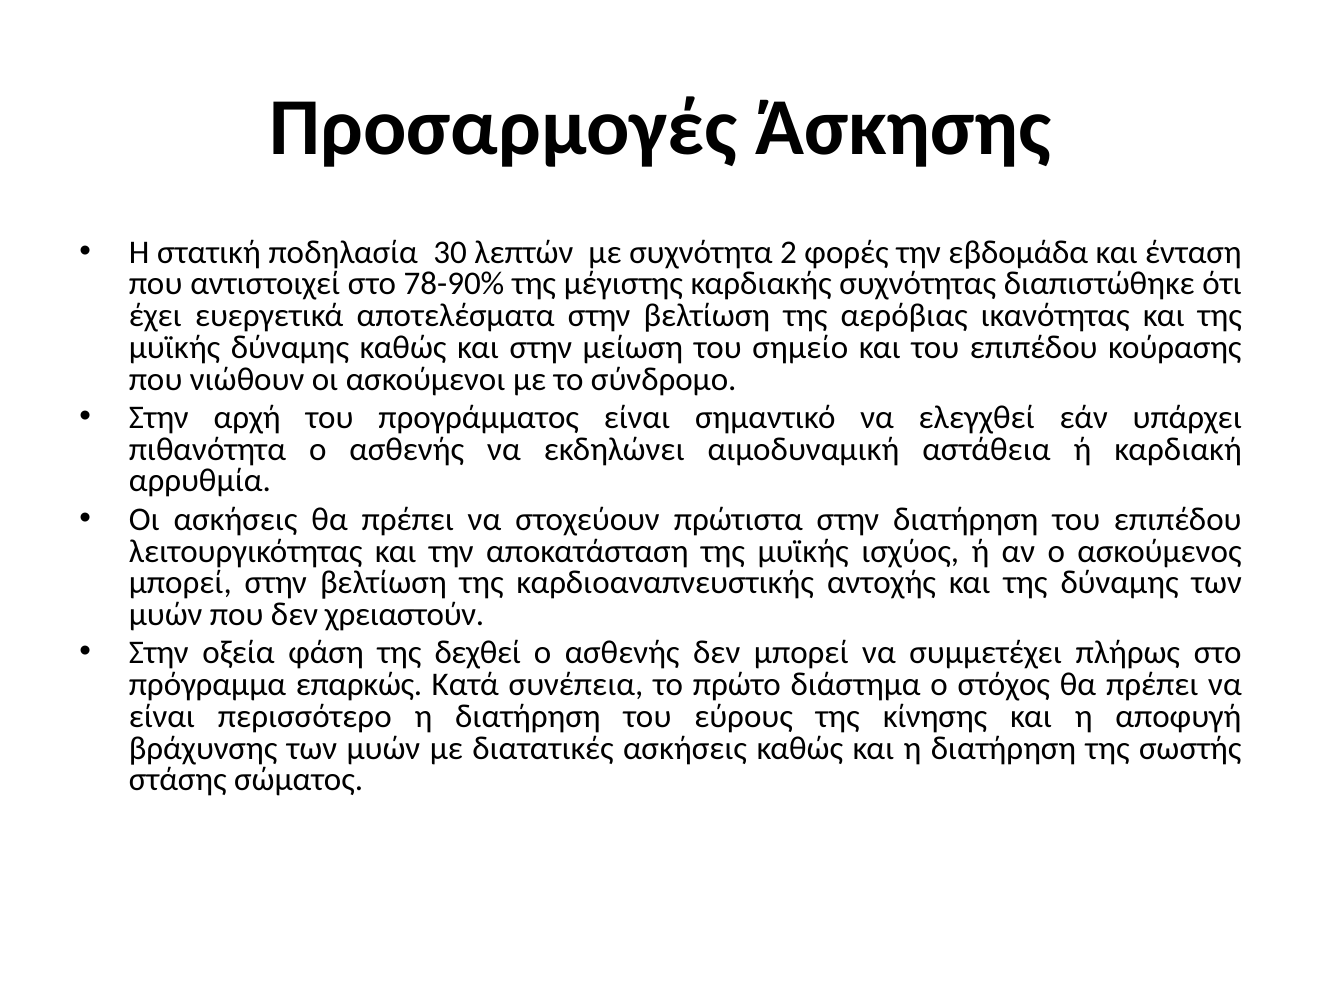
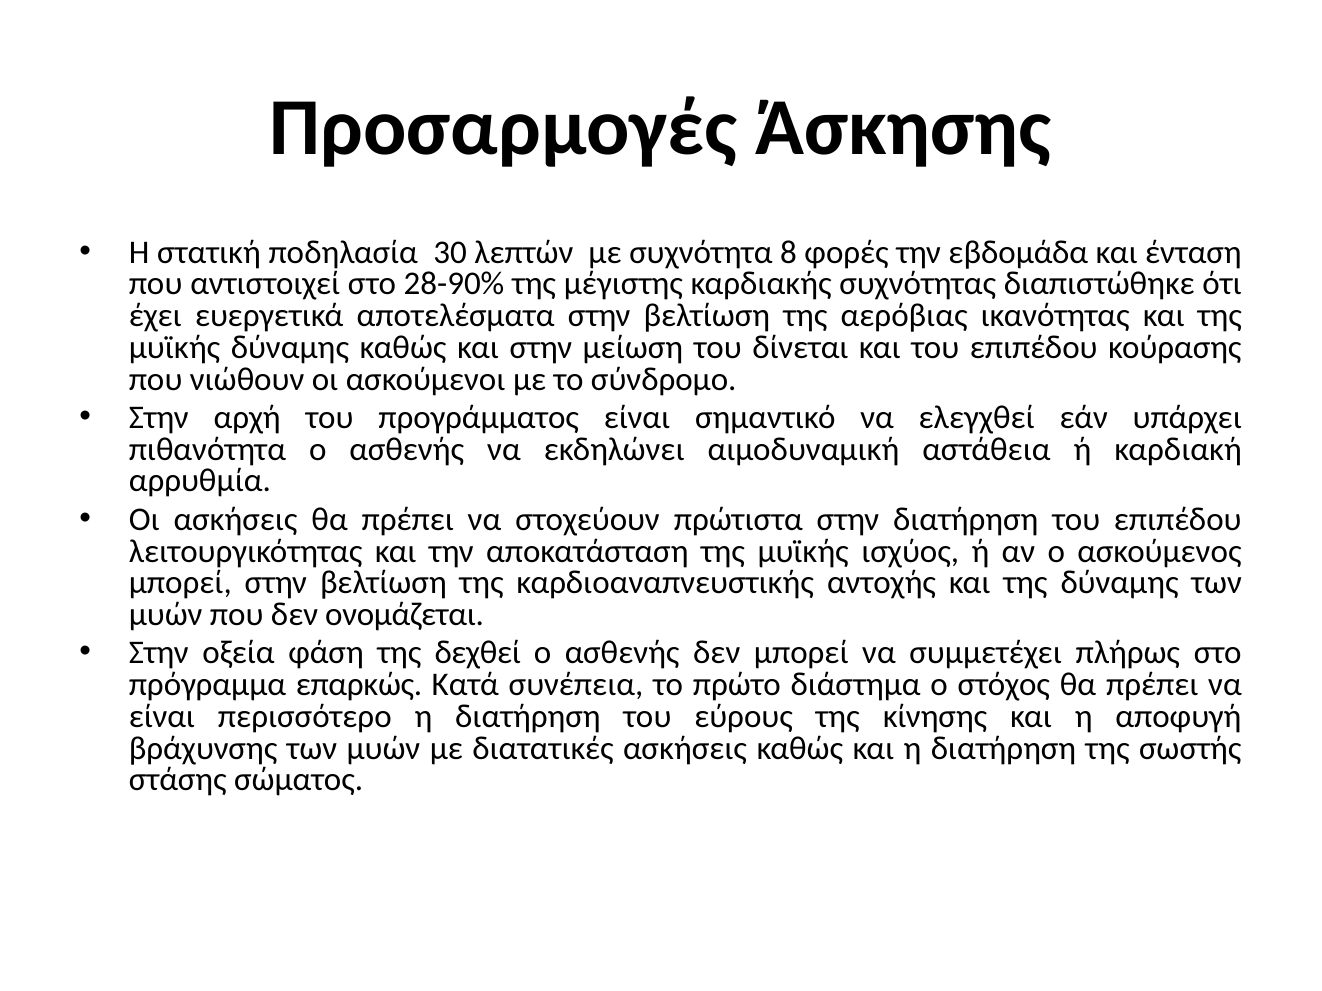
2: 2 -> 8
78-90%: 78-90% -> 28-90%
σημείο: σημείο -> δίνεται
χρειαστούν: χρειαστούν -> ονομάζεται
